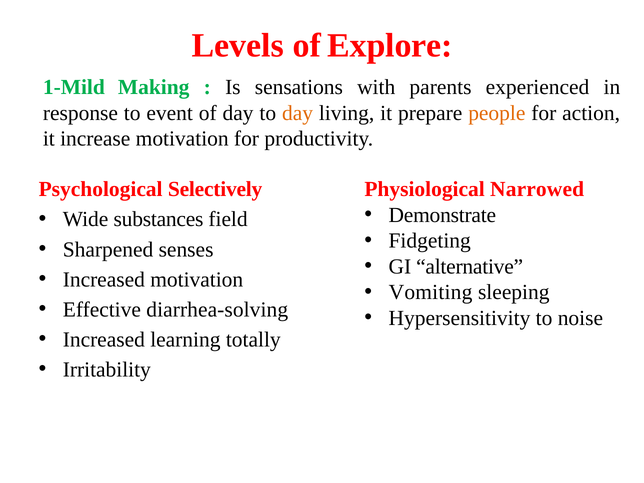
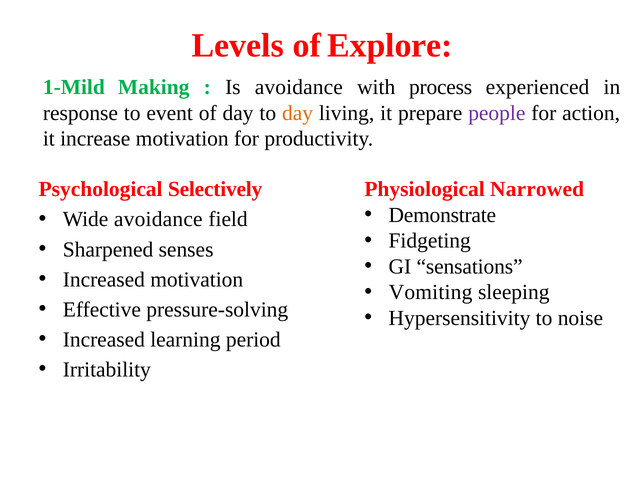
Is sensations: sensations -> avoidance
parents: parents -> process
people colour: orange -> purple
Wide substances: substances -> avoidance
alternative: alternative -> sensations
diarrhea-solving: diarrhea-solving -> pressure-solving
totally: totally -> period
